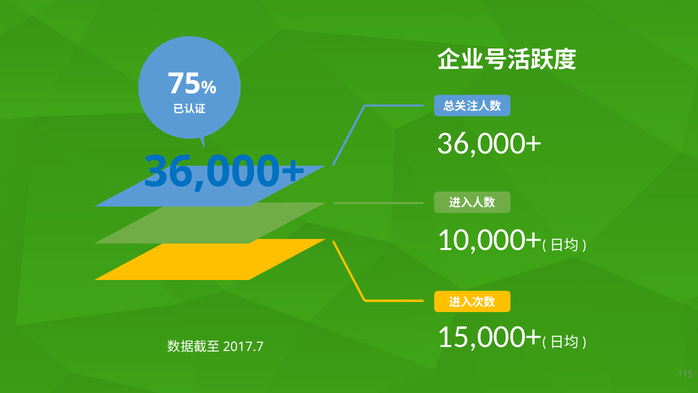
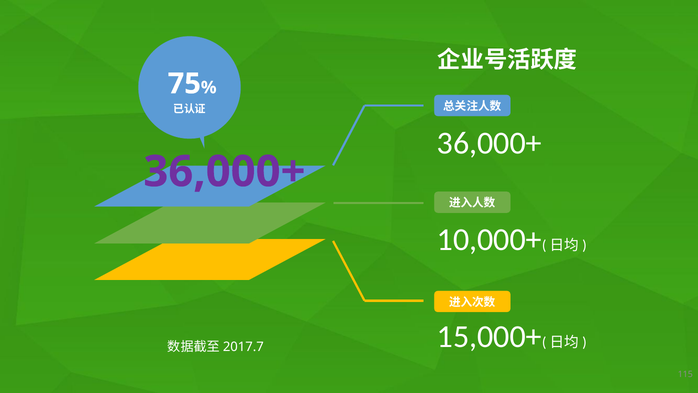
36,000+ at (224, 172) colour: blue -> purple
